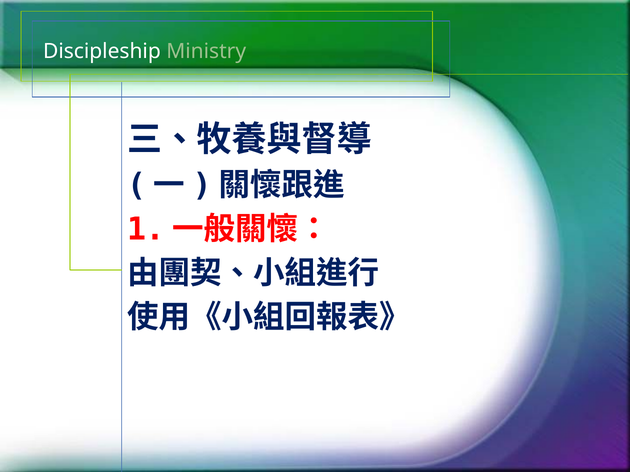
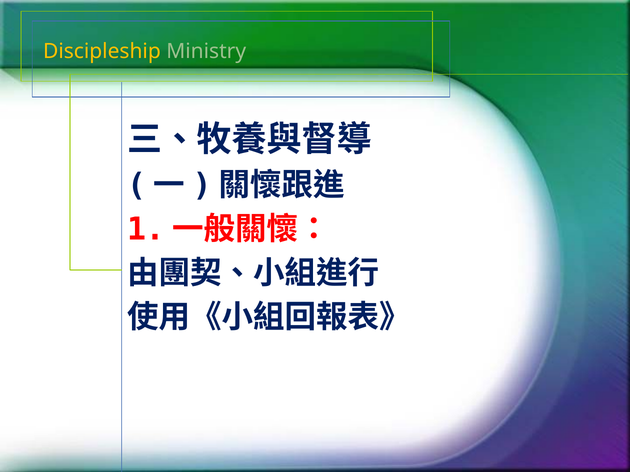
Discipleship colour: white -> yellow
